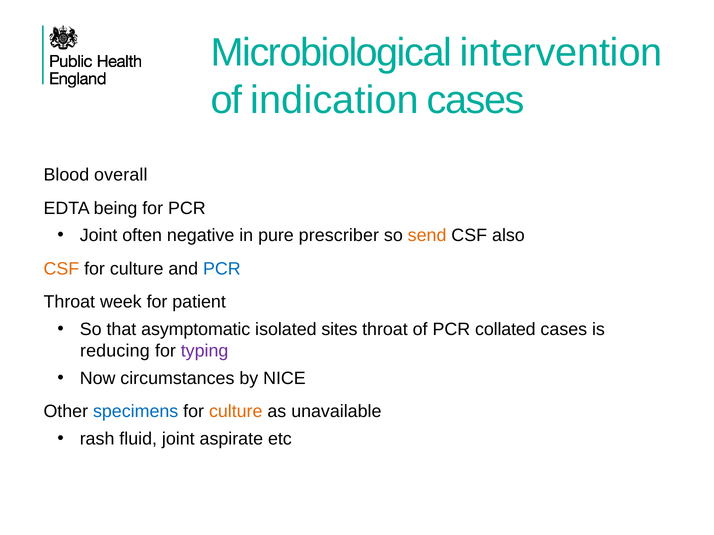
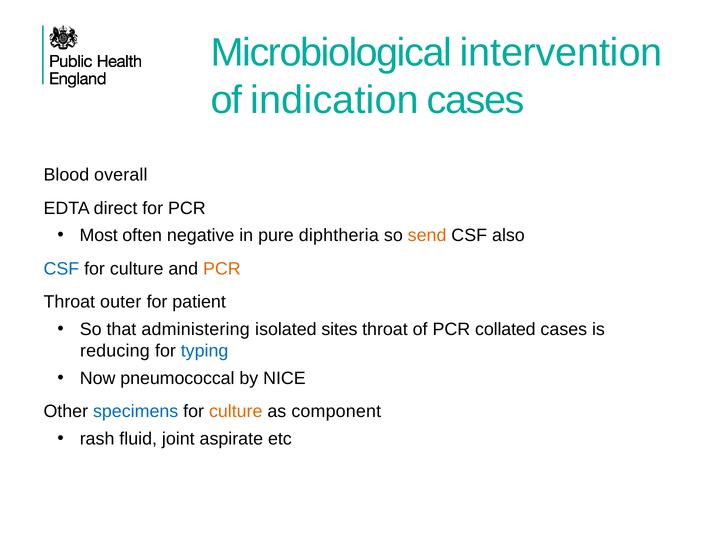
being: being -> direct
Joint at (99, 236): Joint -> Most
prescriber: prescriber -> diphtheria
CSF at (61, 269) colour: orange -> blue
PCR at (222, 269) colour: blue -> orange
week: week -> outer
asymptomatic: asymptomatic -> administering
typing colour: purple -> blue
circumstances: circumstances -> pneumococcal
unavailable: unavailable -> component
